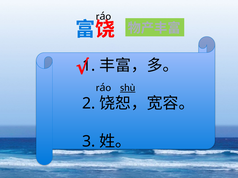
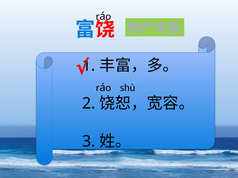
shù underline: present -> none
